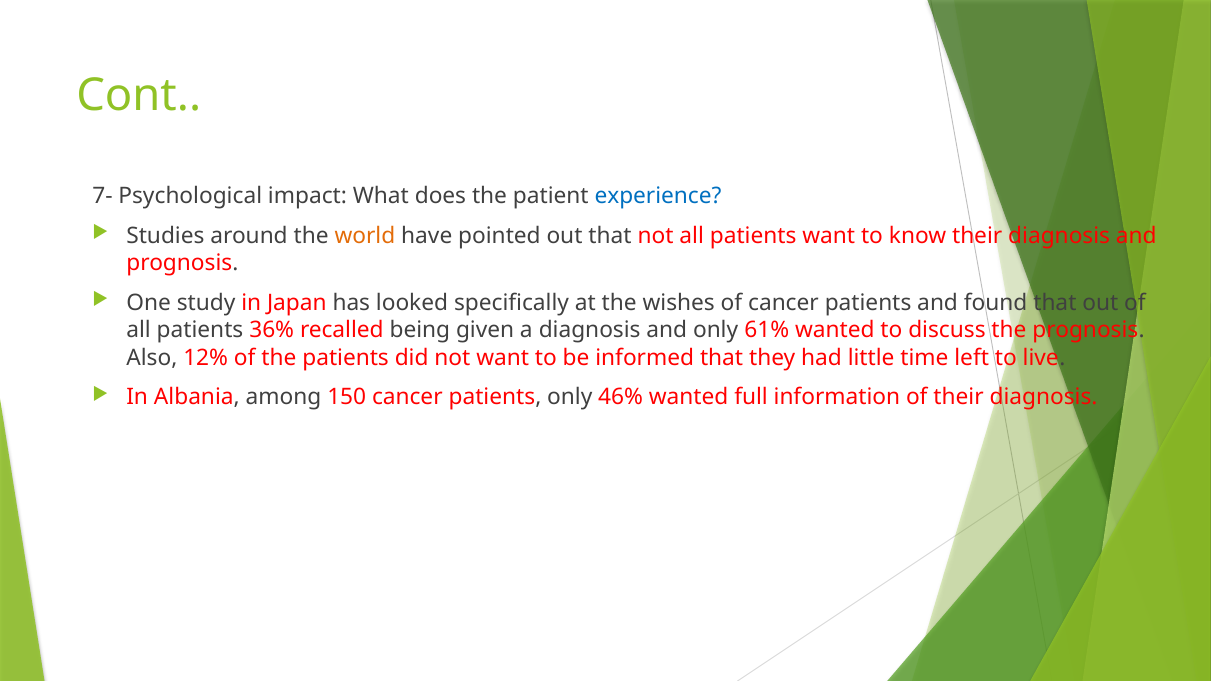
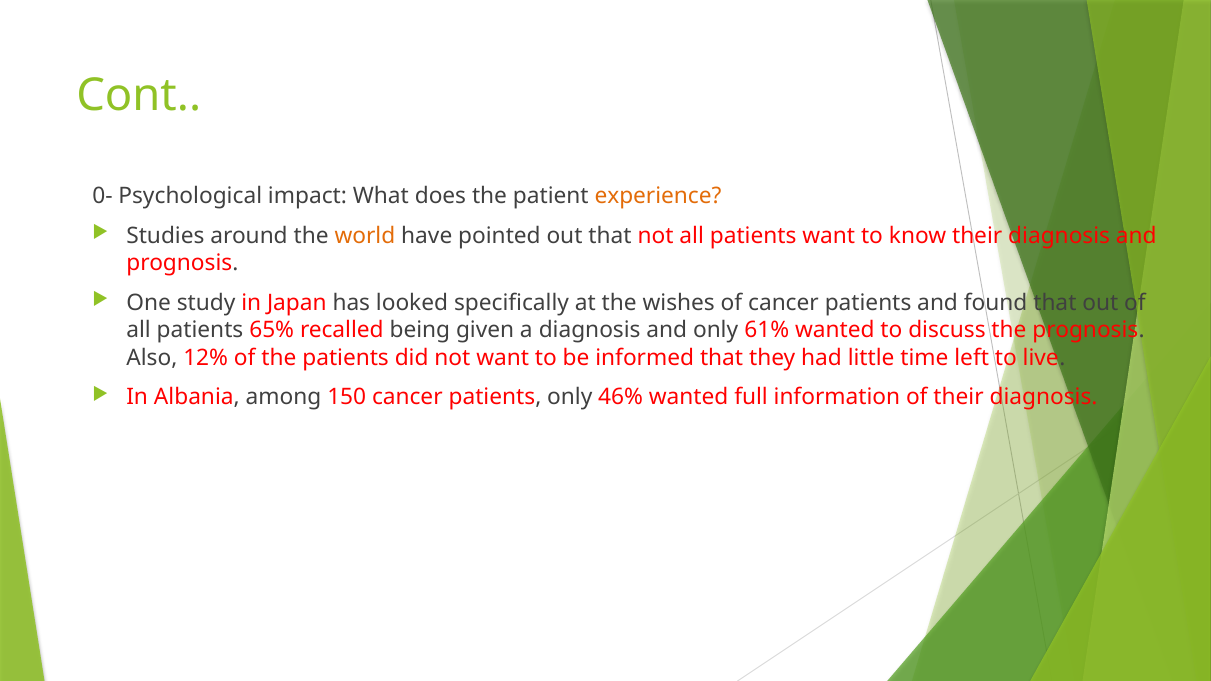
7-: 7- -> 0-
experience colour: blue -> orange
36%: 36% -> 65%
